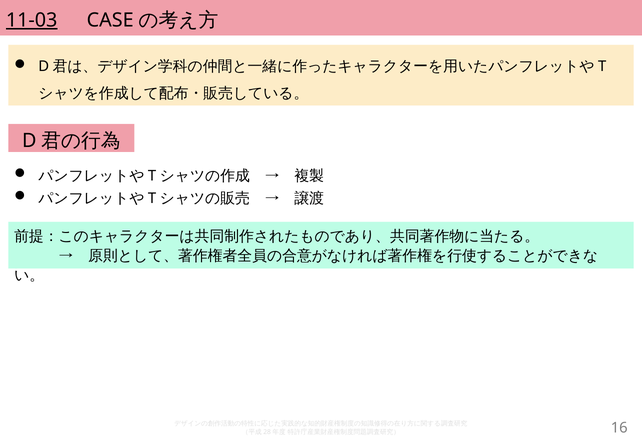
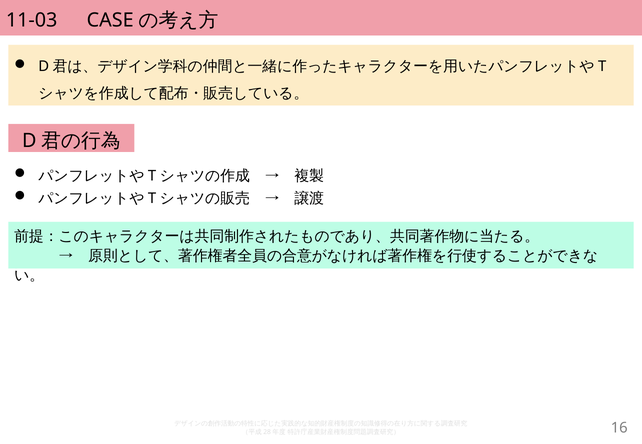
11-03 underline: present -> none
